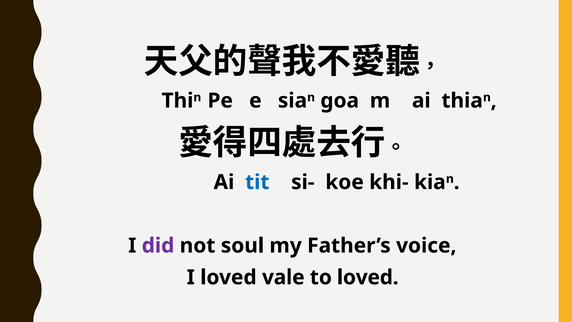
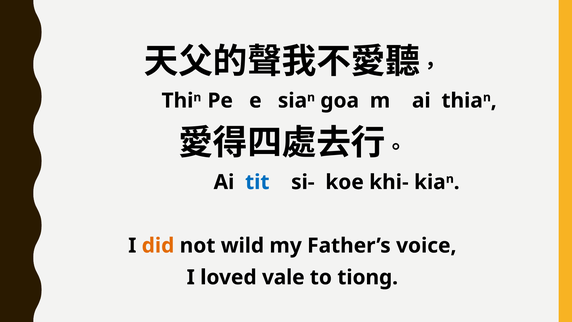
did colour: purple -> orange
soul: soul -> wild
to loved: loved -> tiong
